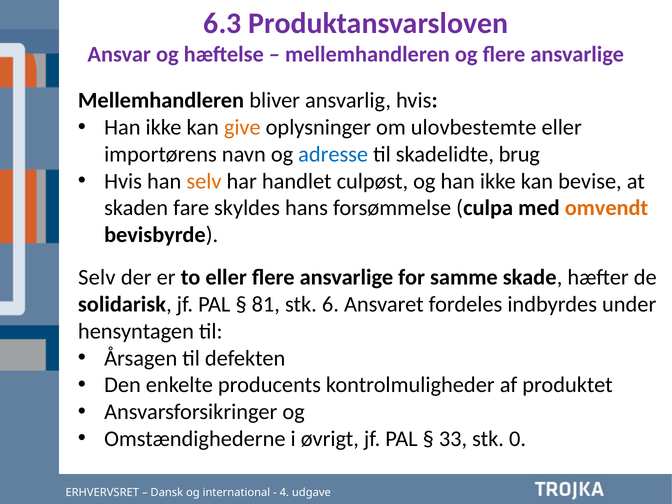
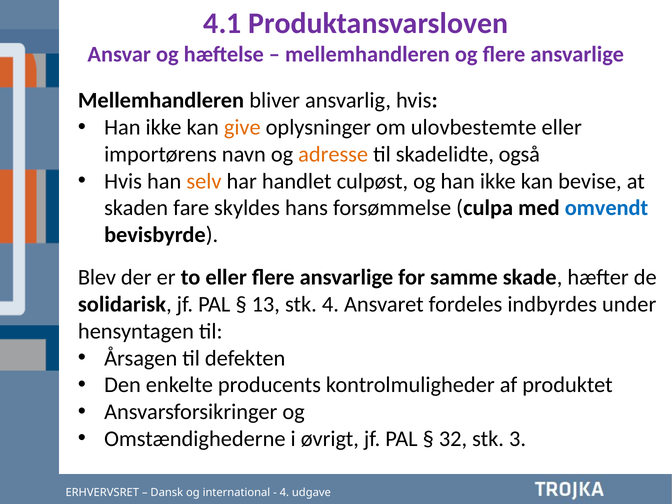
6.3: 6.3 -> 4.1
adresse colour: blue -> orange
brug: brug -> også
omvendt colour: orange -> blue
Selv at (97, 278): Selv -> Blev
81: 81 -> 13
stk 6: 6 -> 4
33: 33 -> 32
stk 0: 0 -> 3
